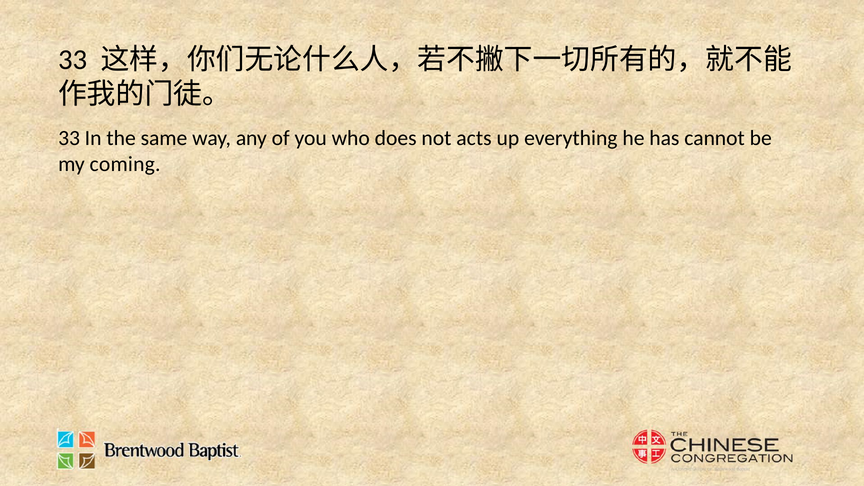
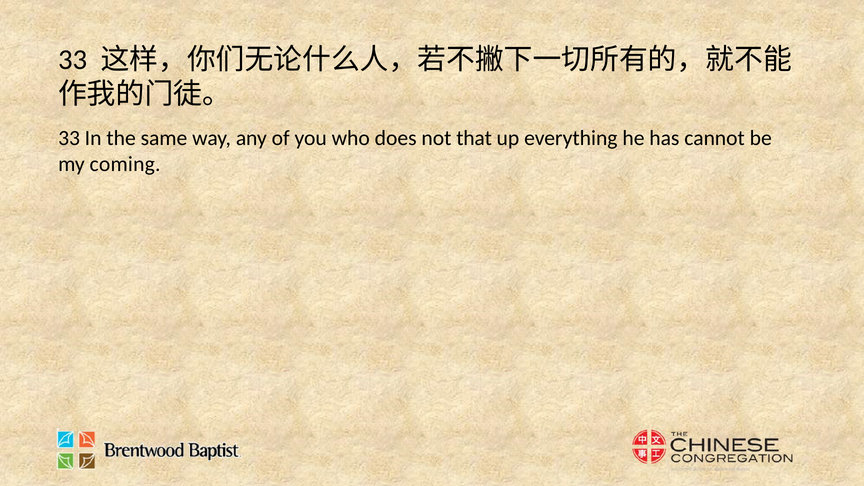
acts: acts -> that
